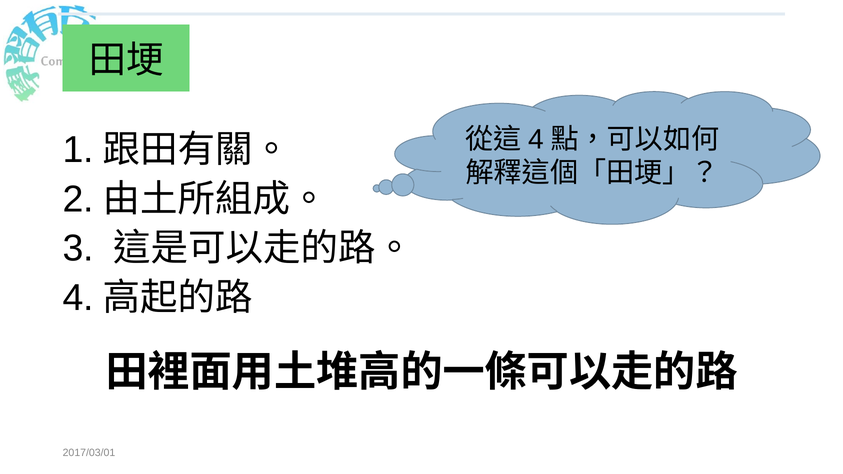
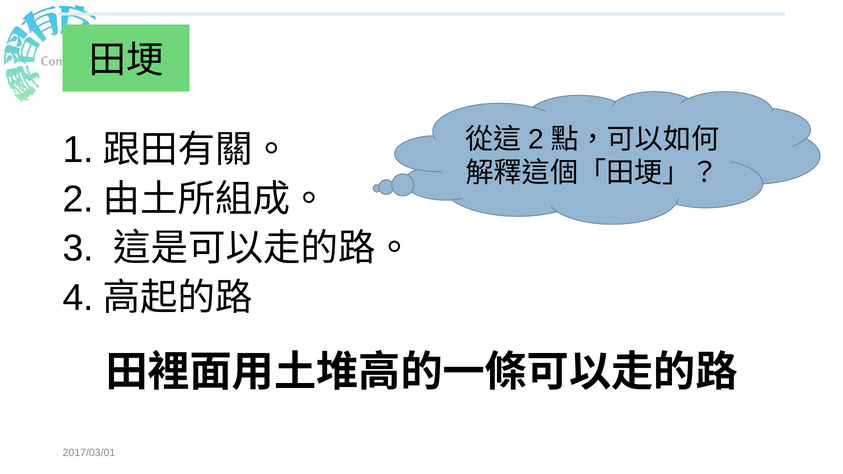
4 at (536, 140): 4 -> 2
